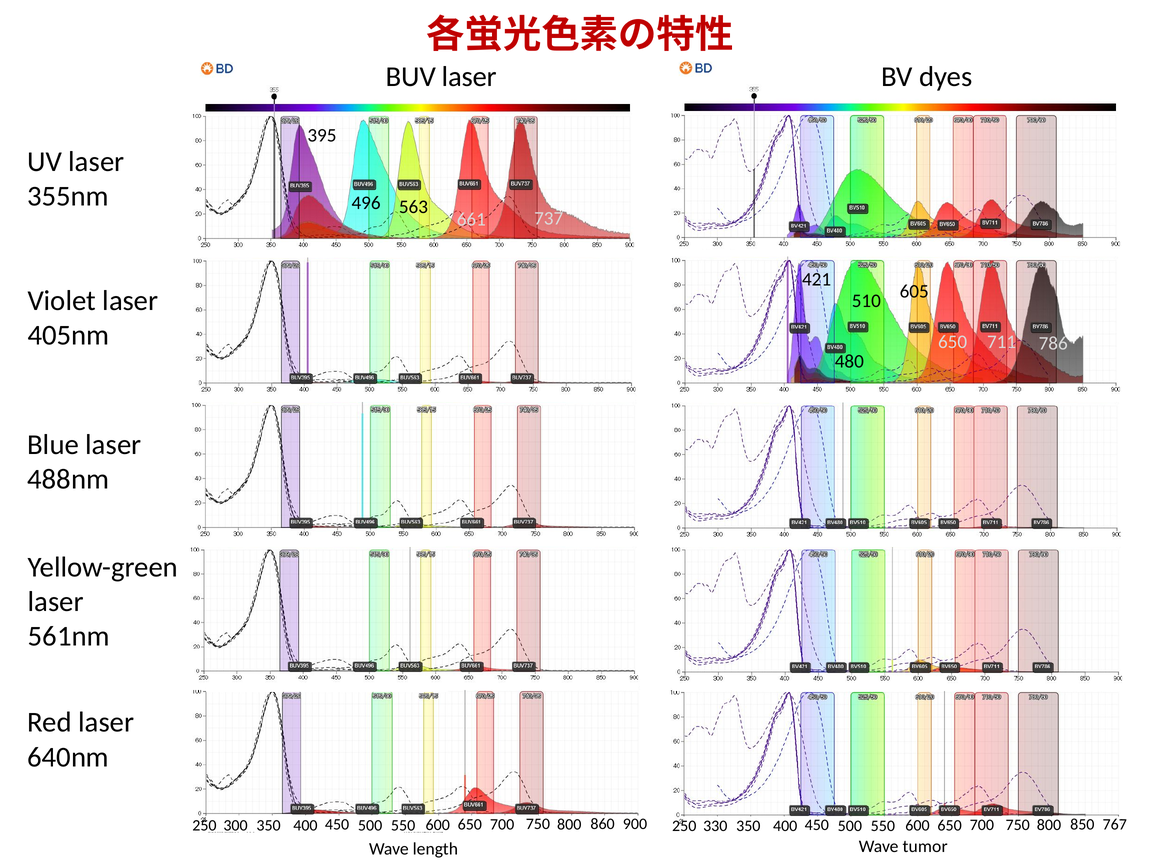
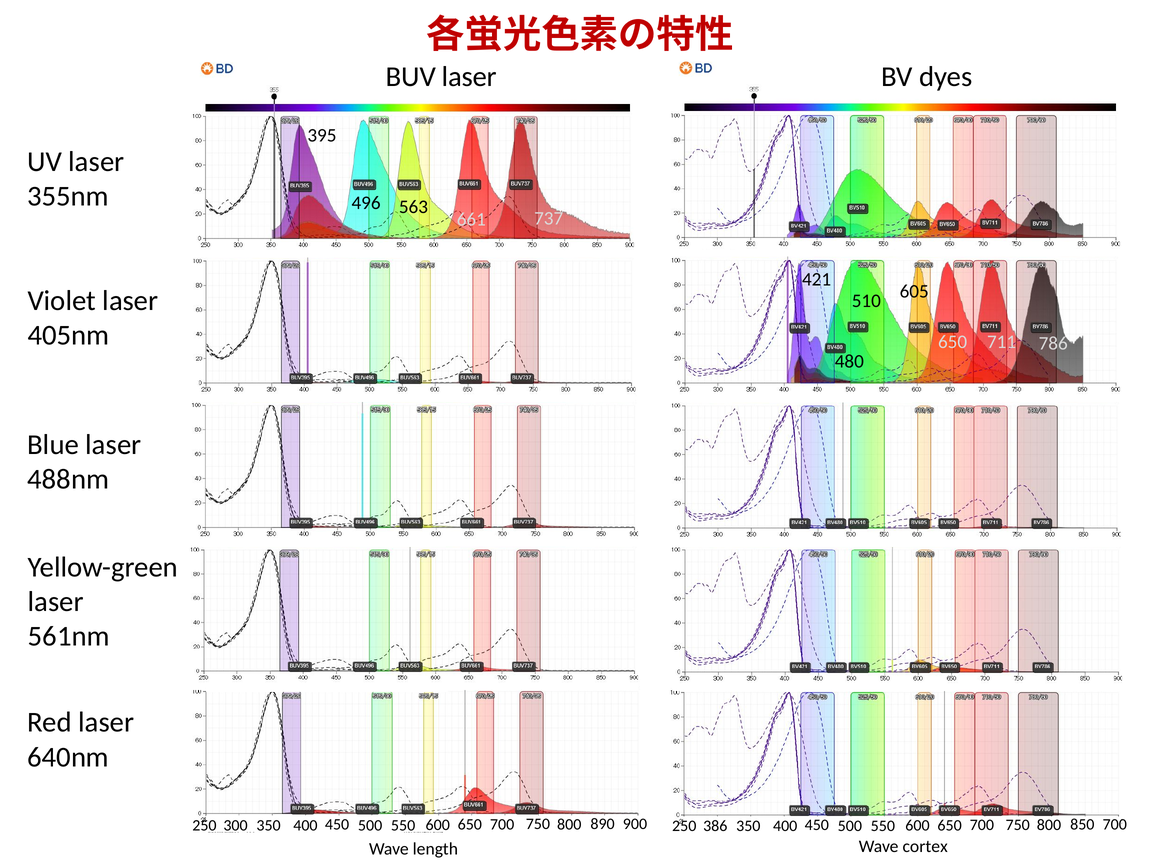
860: 860 -> 890
330: 330 -> 386
850 767: 767 -> 700
tumor: tumor -> cortex
